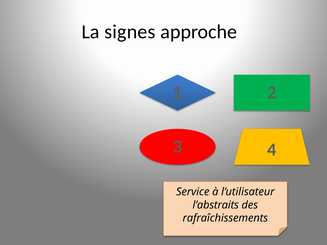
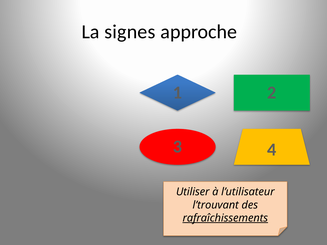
Service: Service -> Utiliser
l’abstraits: l’abstraits -> l’trouvant
rafraîchissements underline: none -> present
